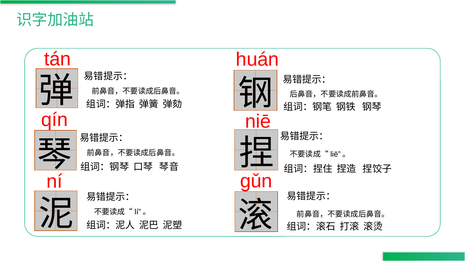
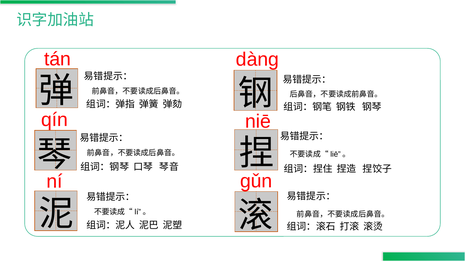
huán: huán -> dàng
